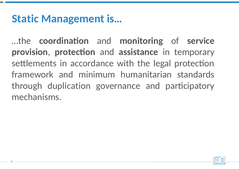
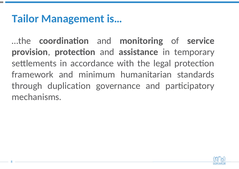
Static: Static -> Tailor
